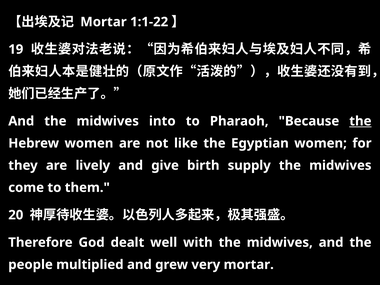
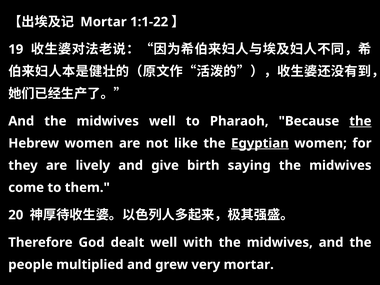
midwives into: into -> well
Egyptian underline: none -> present
supply: supply -> saying
